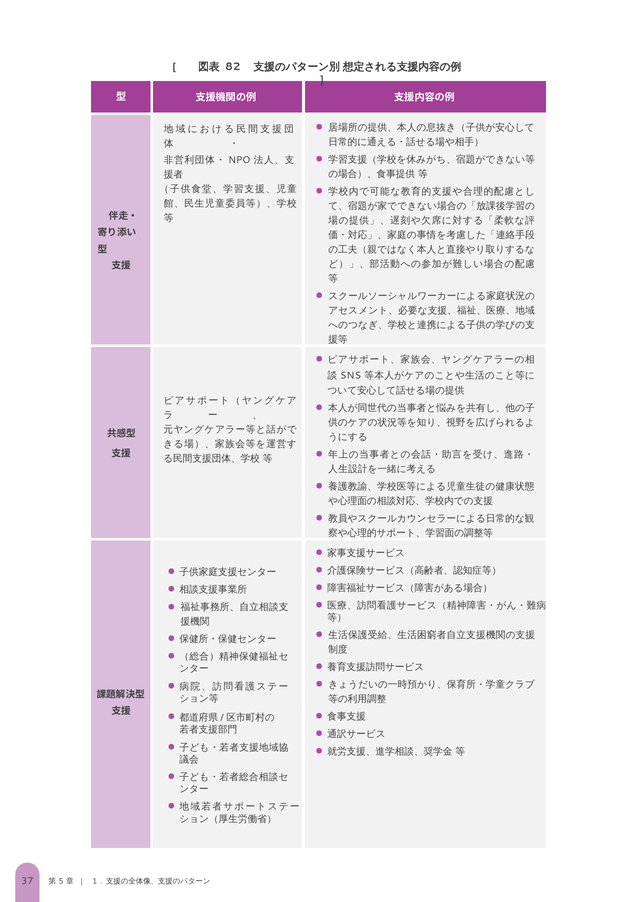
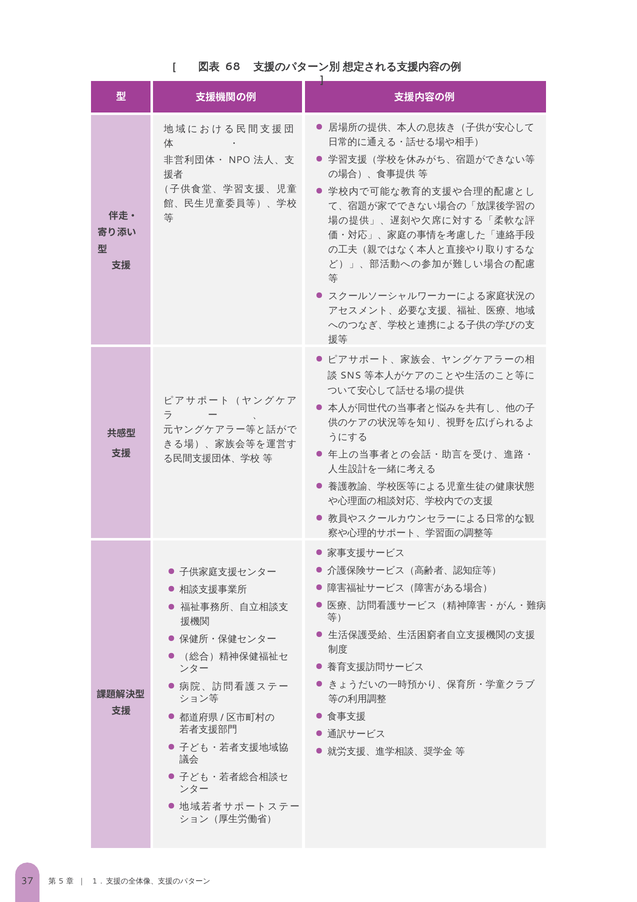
82: 82 -> 68
